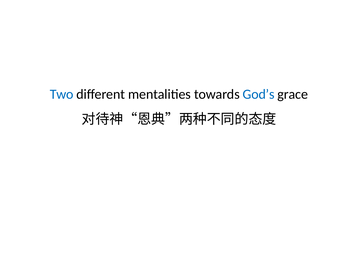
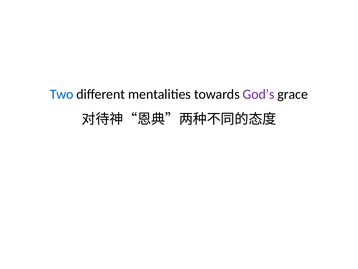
God’s colour: blue -> purple
